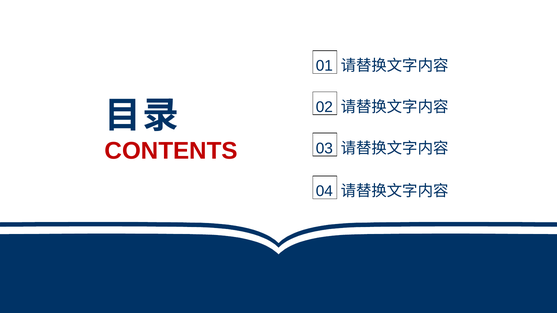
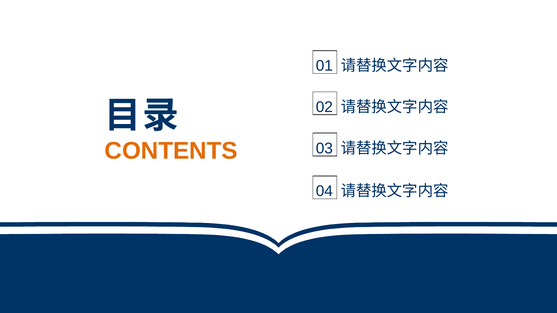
CONTENTS colour: red -> orange
